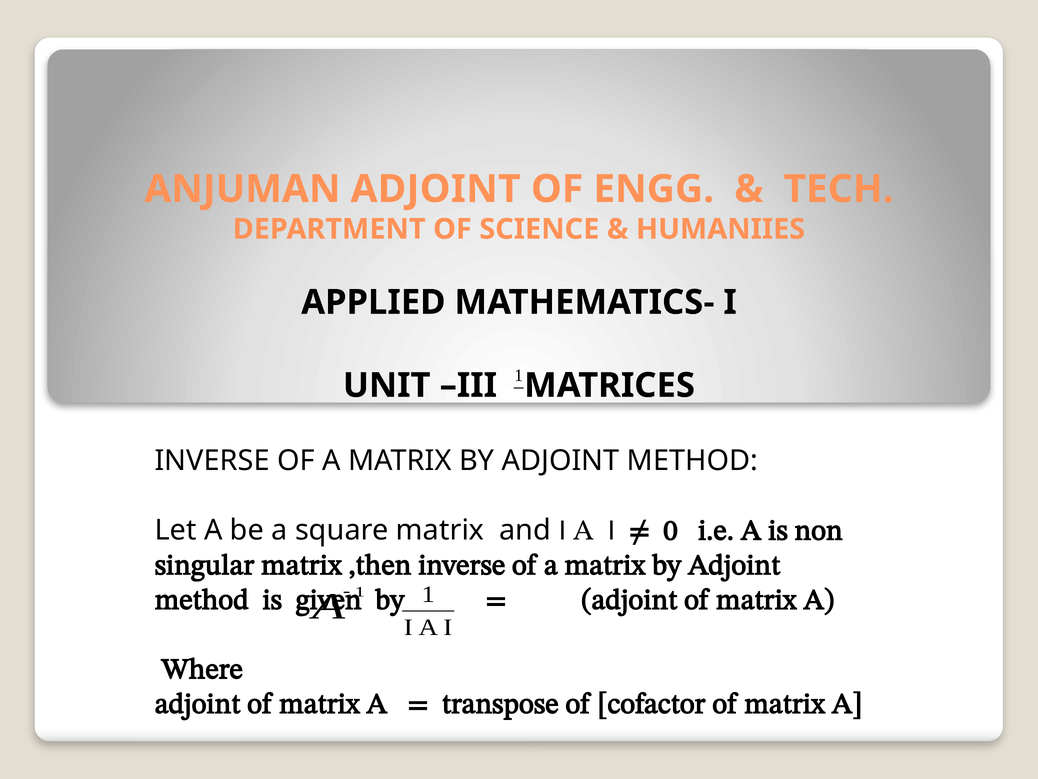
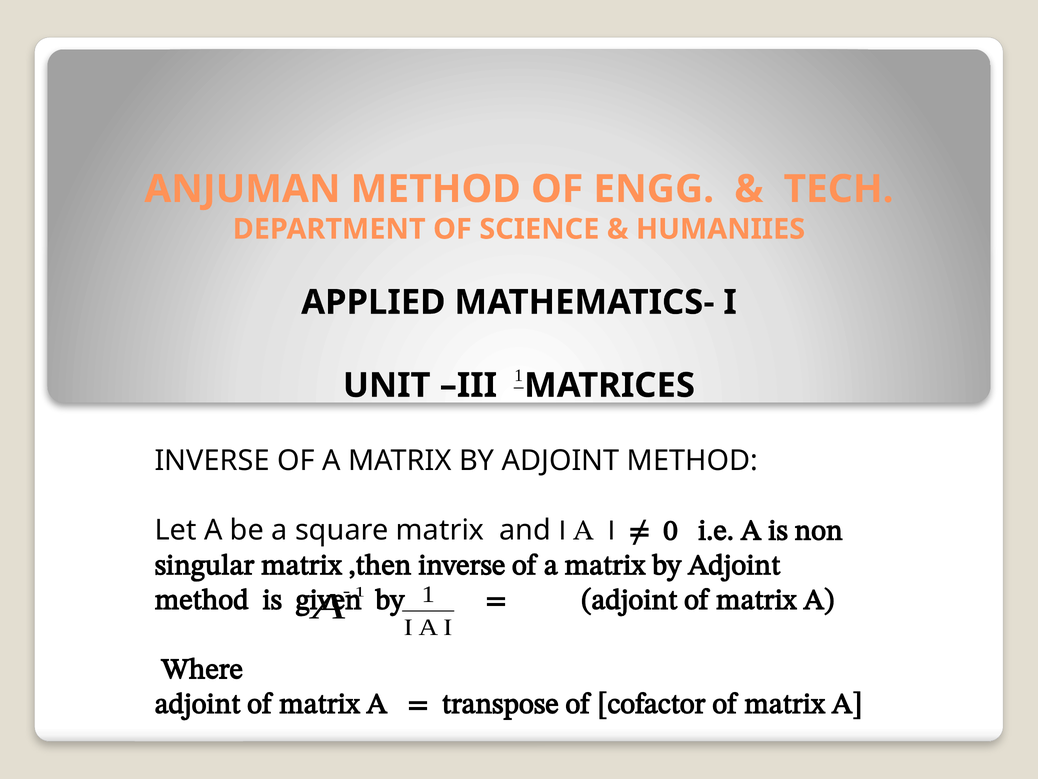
ANJUMAN ADJOINT: ADJOINT -> METHOD
